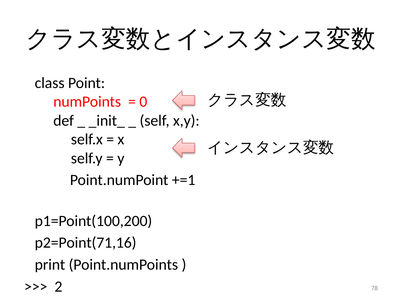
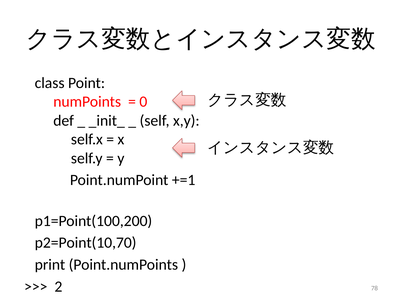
p2=Point(71,16: p2=Point(71,16 -> p2=Point(10,70
